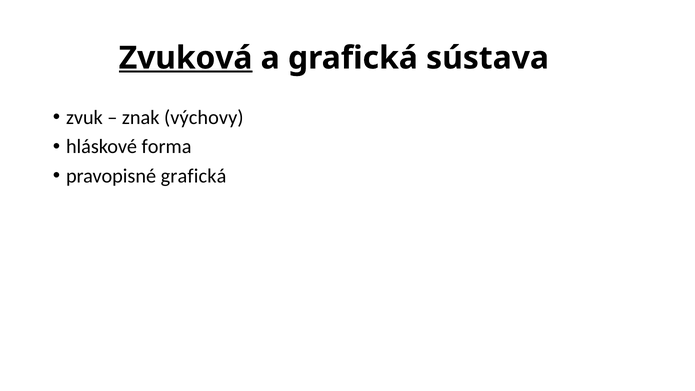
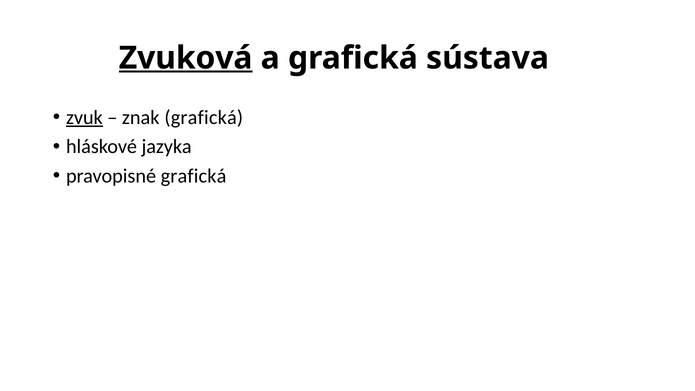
zvuk underline: none -> present
znak výchovy: výchovy -> grafická
forma: forma -> jazyka
